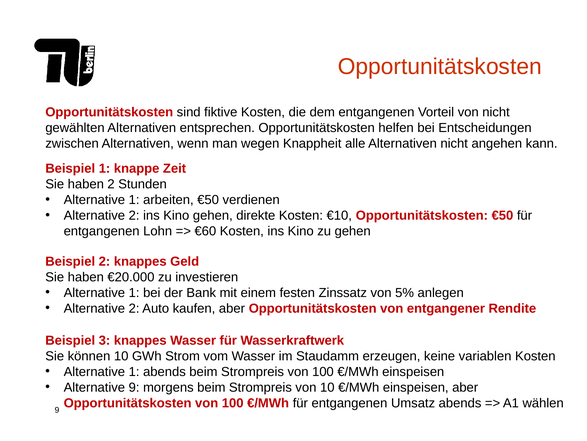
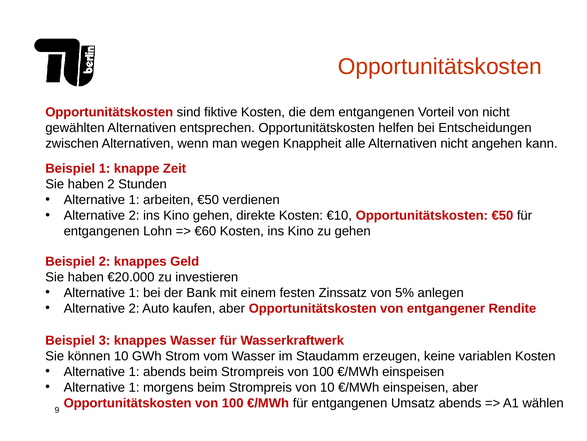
9 at (134, 387): 9 -> 1
